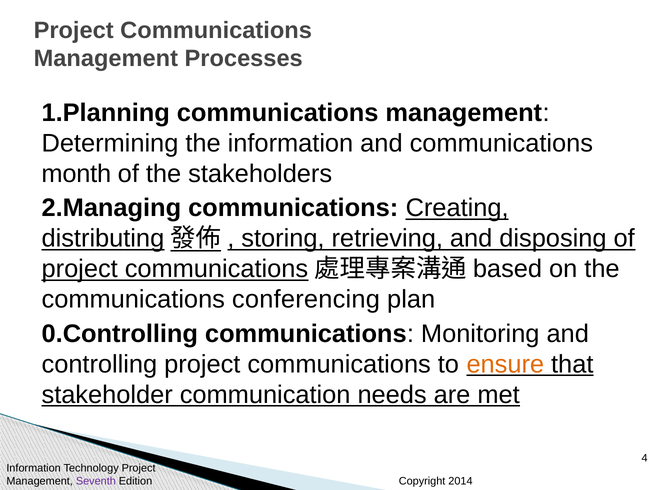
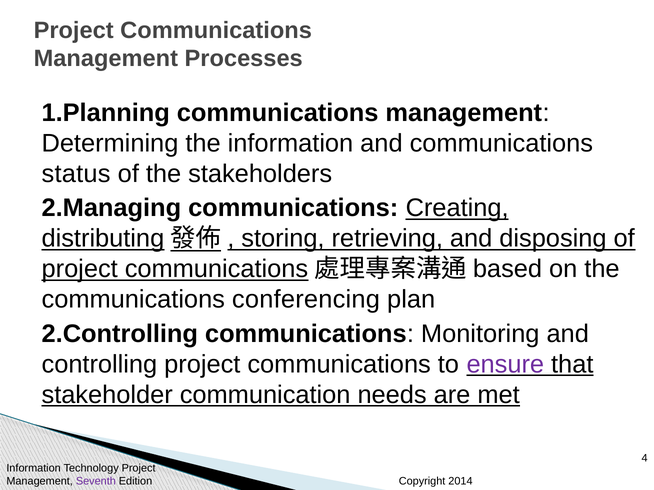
month: month -> status
0.Controlling: 0.Controlling -> 2.Controlling
ensure colour: orange -> purple
